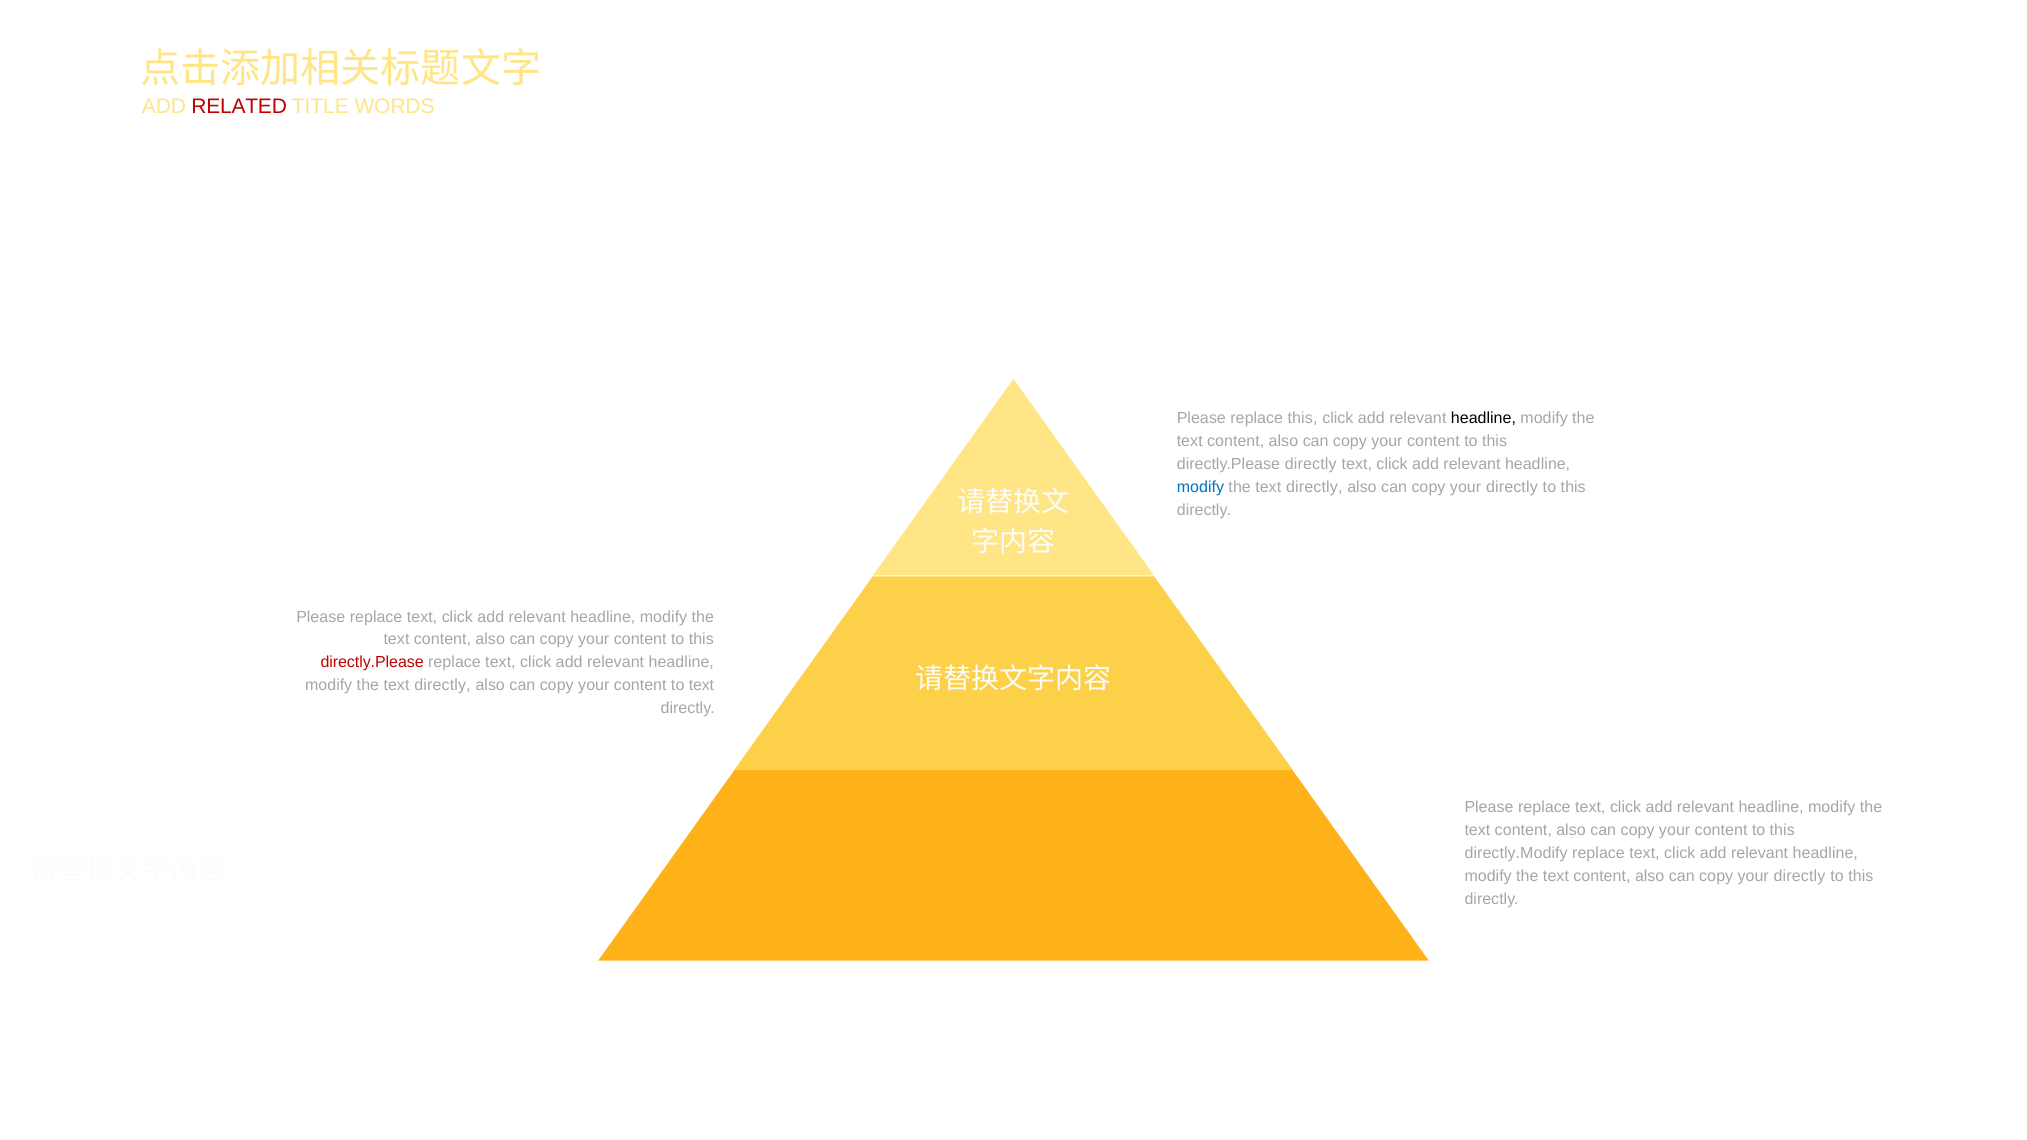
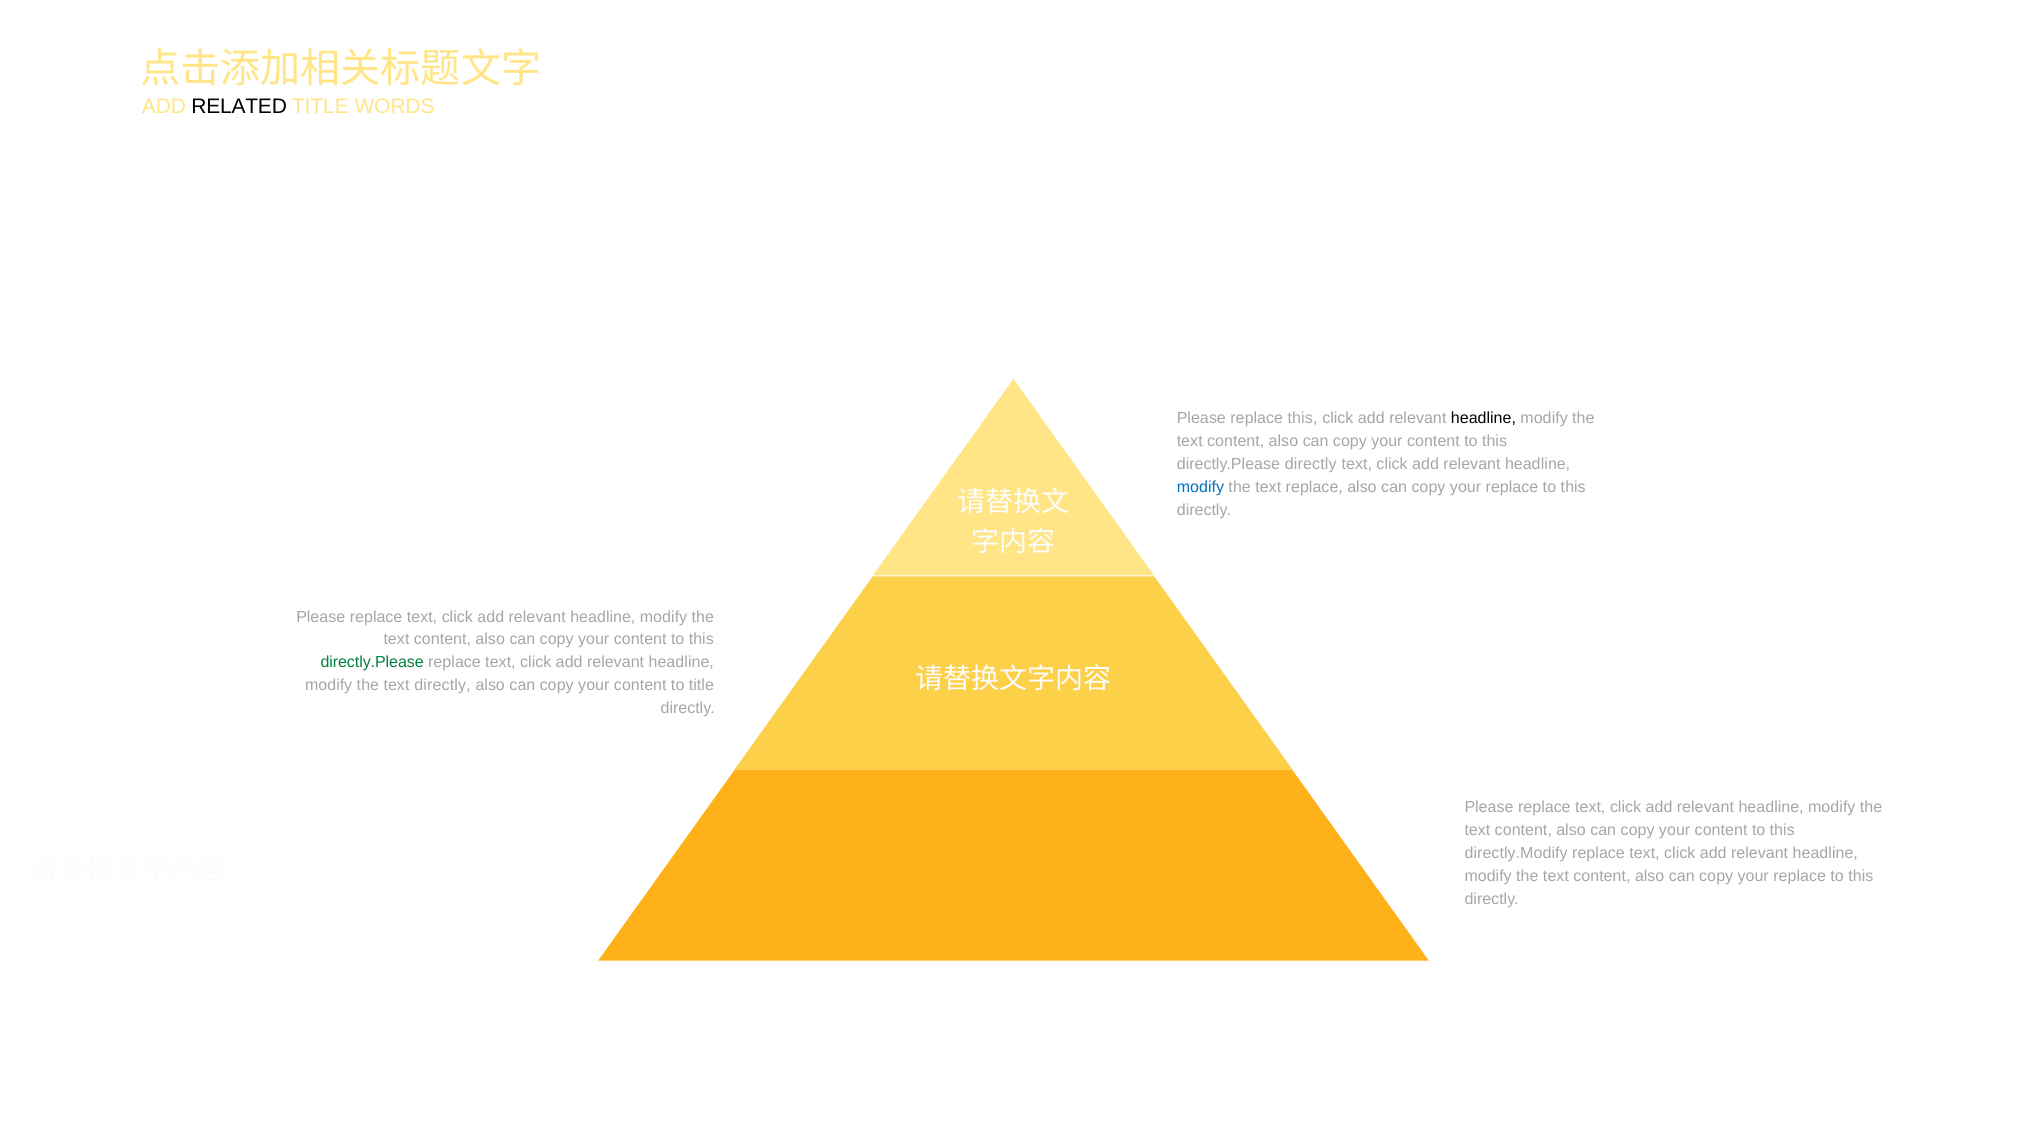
RELATED colour: red -> black
directly at (1314, 487): directly -> replace
directly at (1512, 487): directly -> replace
directly.Please at (372, 663) colour: red -> green
to text: text -> title
directly at (1800, 876): directly -> replace
